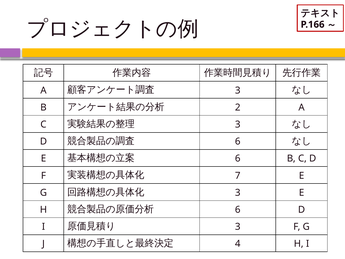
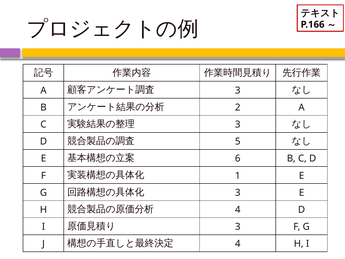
6 at (238, 141): 6 -> 5
7: 7 -> 1
6 at (238, 210): 6 -> 4
